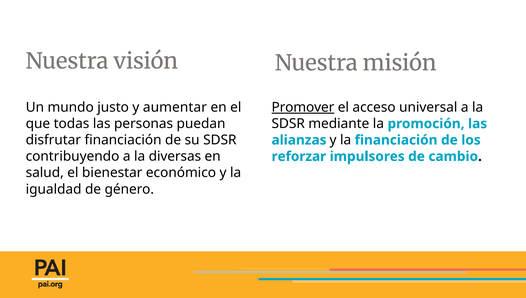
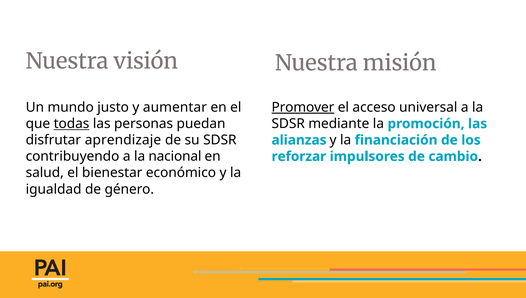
todas underline: none -> present
disfrutar financiación: financiación -> aprendizaje
diversas: diversas -> nacional
